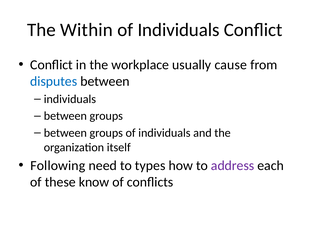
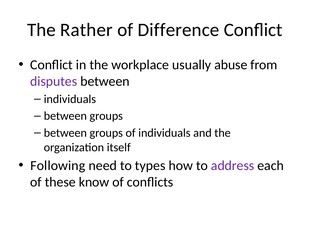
Within: Within -> Rather
Individuals at (179, 30): Individuals -> Difference
cause: cause -> abuse
disputes colour: blue -> purple
